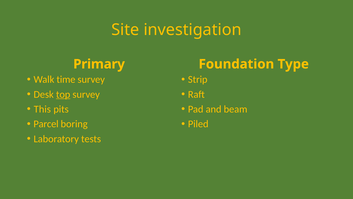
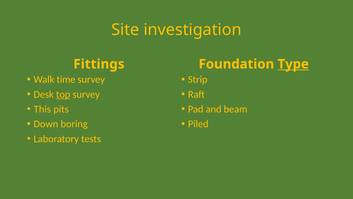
Primary: Primary -> Fittings
Type underline: none -> present
Parcel: Parcel -> Down
